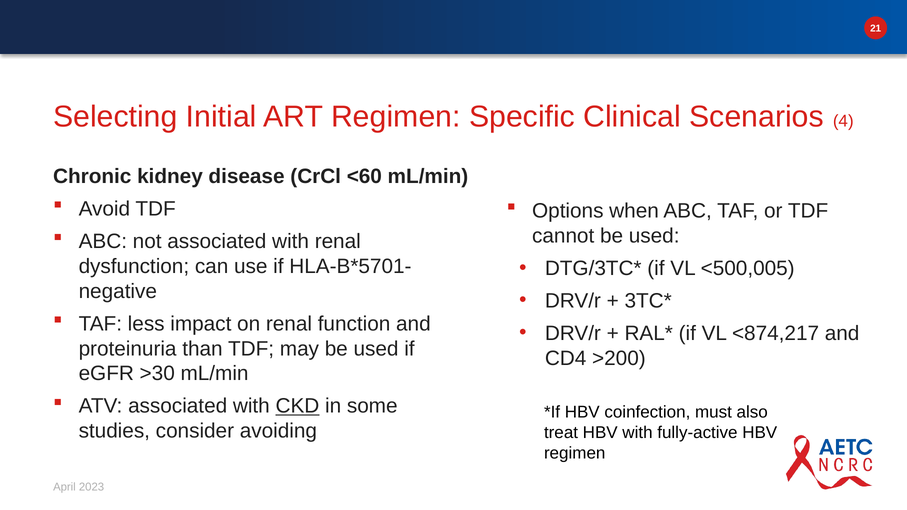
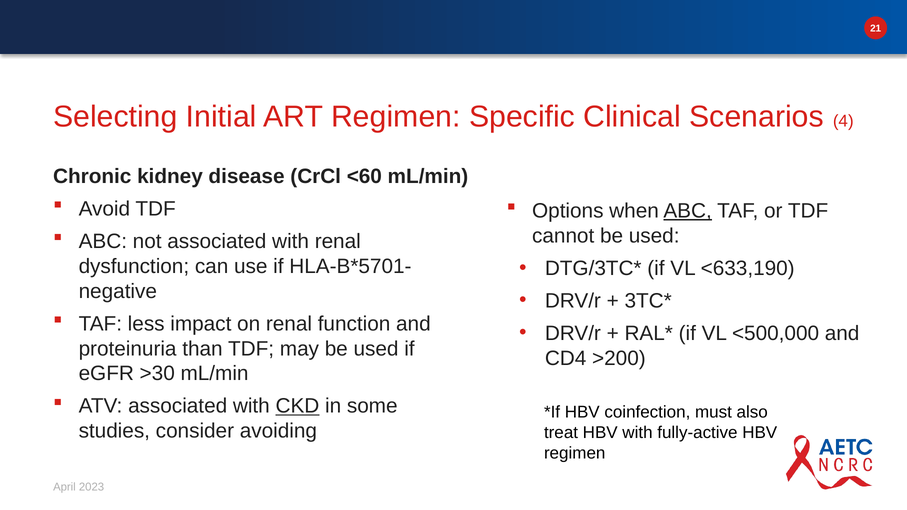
ABC at (688, 211) underline: none -> present
<500,005: <500,005 -> <633,190
<874,217: <874,217 -> <500,000
